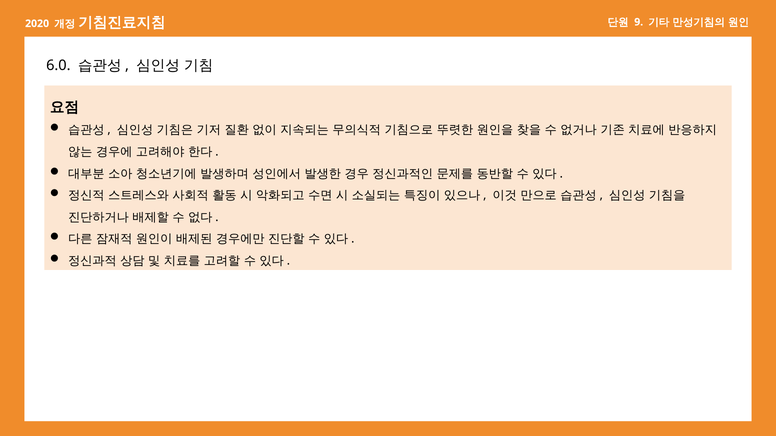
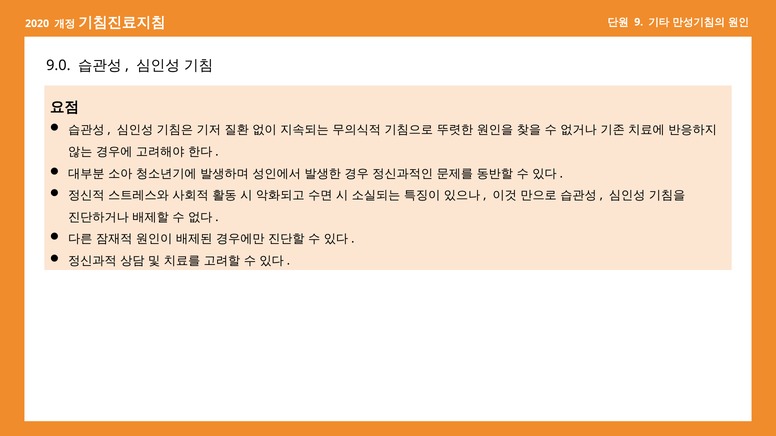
6.0: 6.0 -> 9.0
